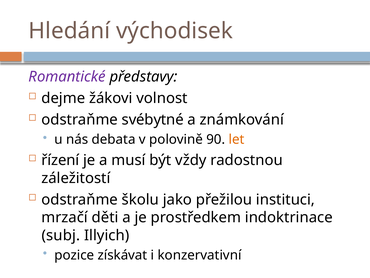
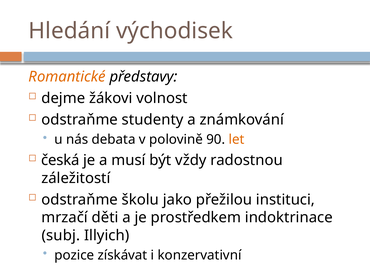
Romantické colour: purple -> orange
svébytné: svébytné -> studenty
řízení: řízení -> česká
